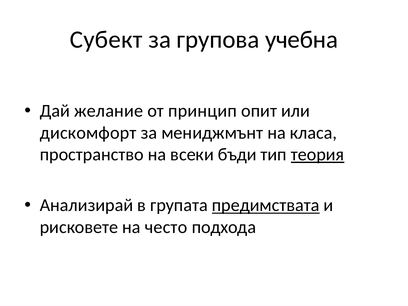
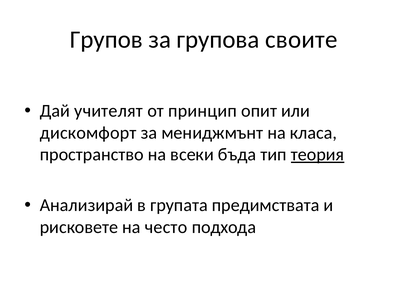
Субект: Субект -> Групов
учебна: учебна -> своите
желание: желание -> учителят
бъди: бъди -> бъда
предимствата underline: present -> none
